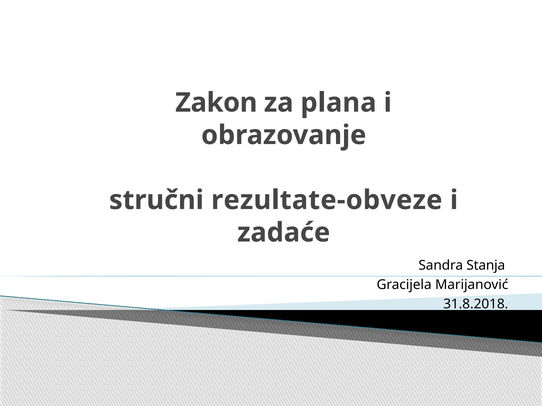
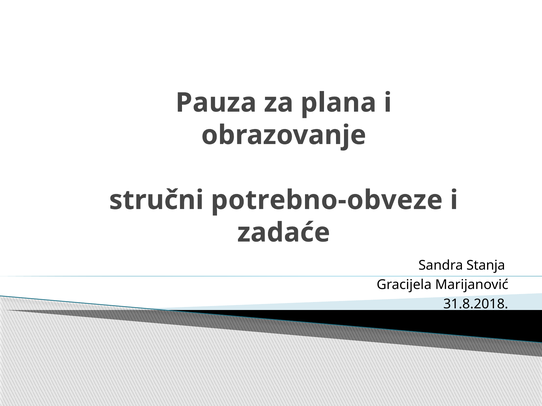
Zakon: Zakon -> Pauza
rezultate-obveze: rezultate-obveze -> potrebno-obveze
